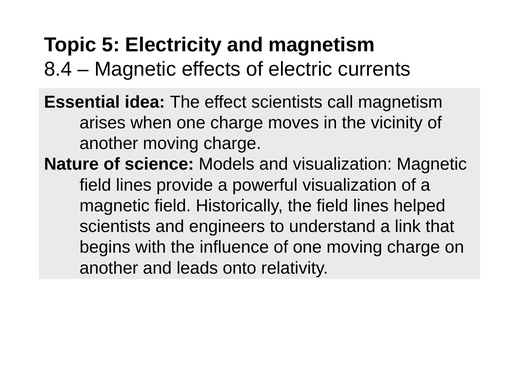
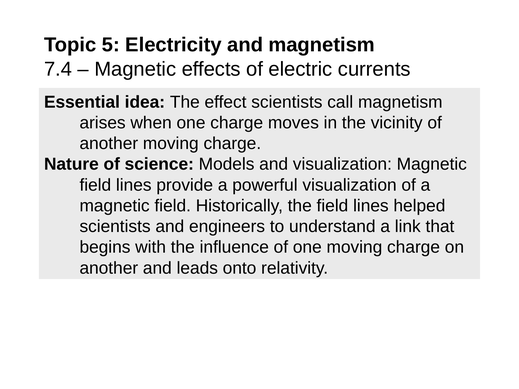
8.4: 8.4 -> 7.4
